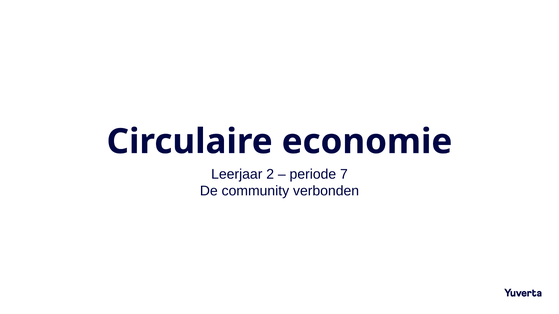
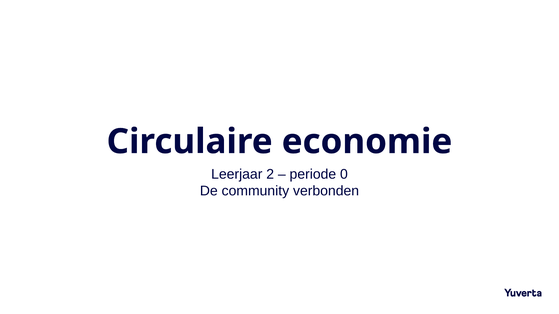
7: 7 -> 0
